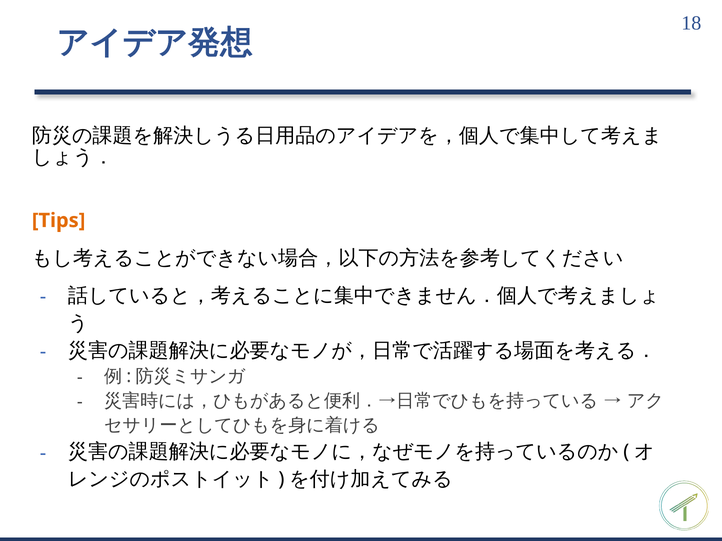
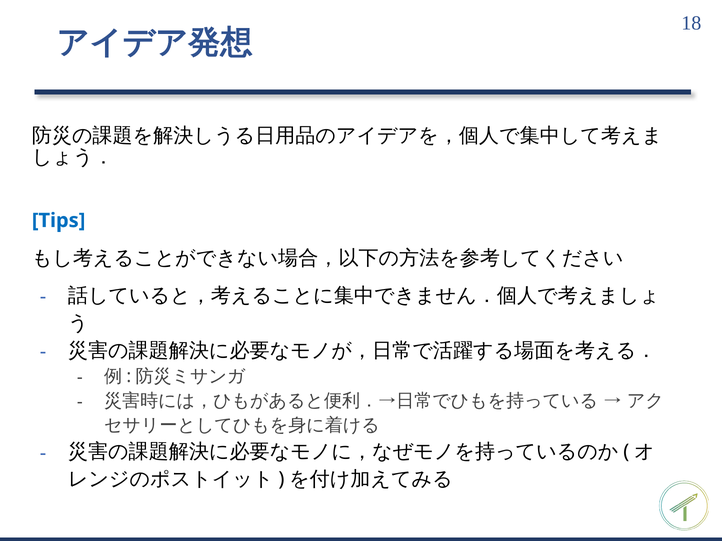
Tips colour: orange -> blue
